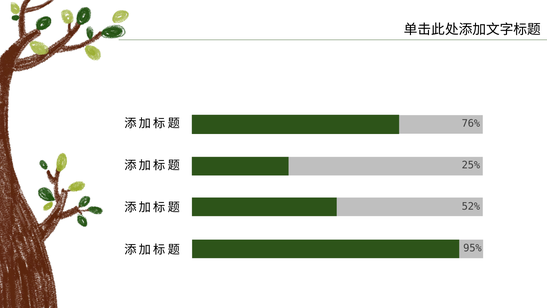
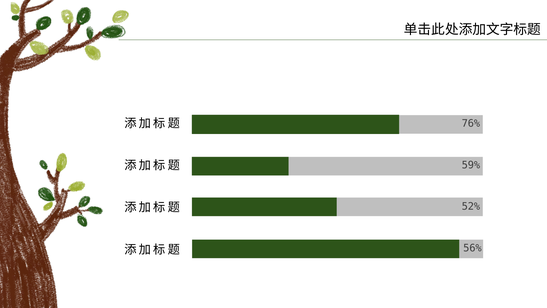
25%: 25% -> 59%
95%: 95% -> 56%
